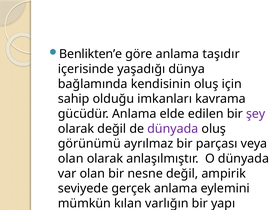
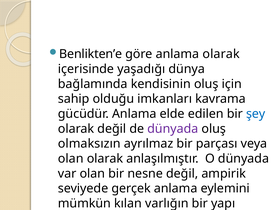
anlama taşıdır: taşıdır -> olarak
şey colour: purple -> blue
görünümü: görünümü -> olmaksızın
